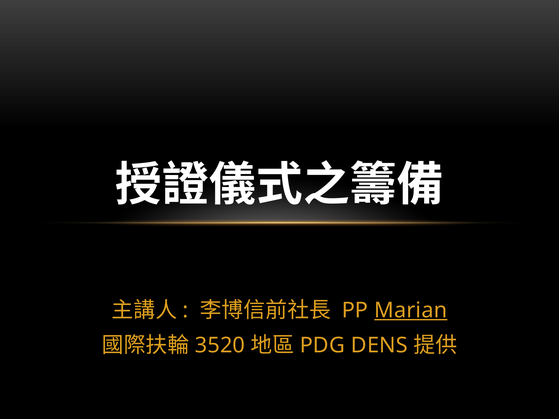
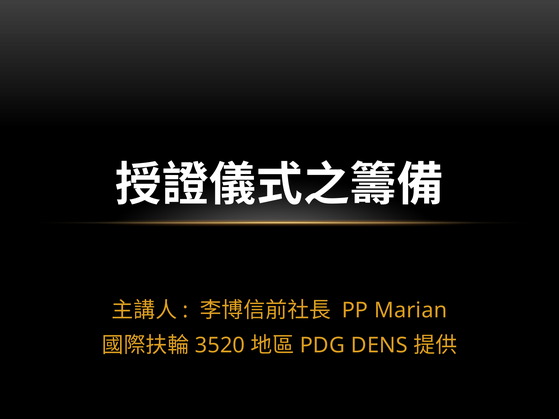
Marian underline: present -> none
